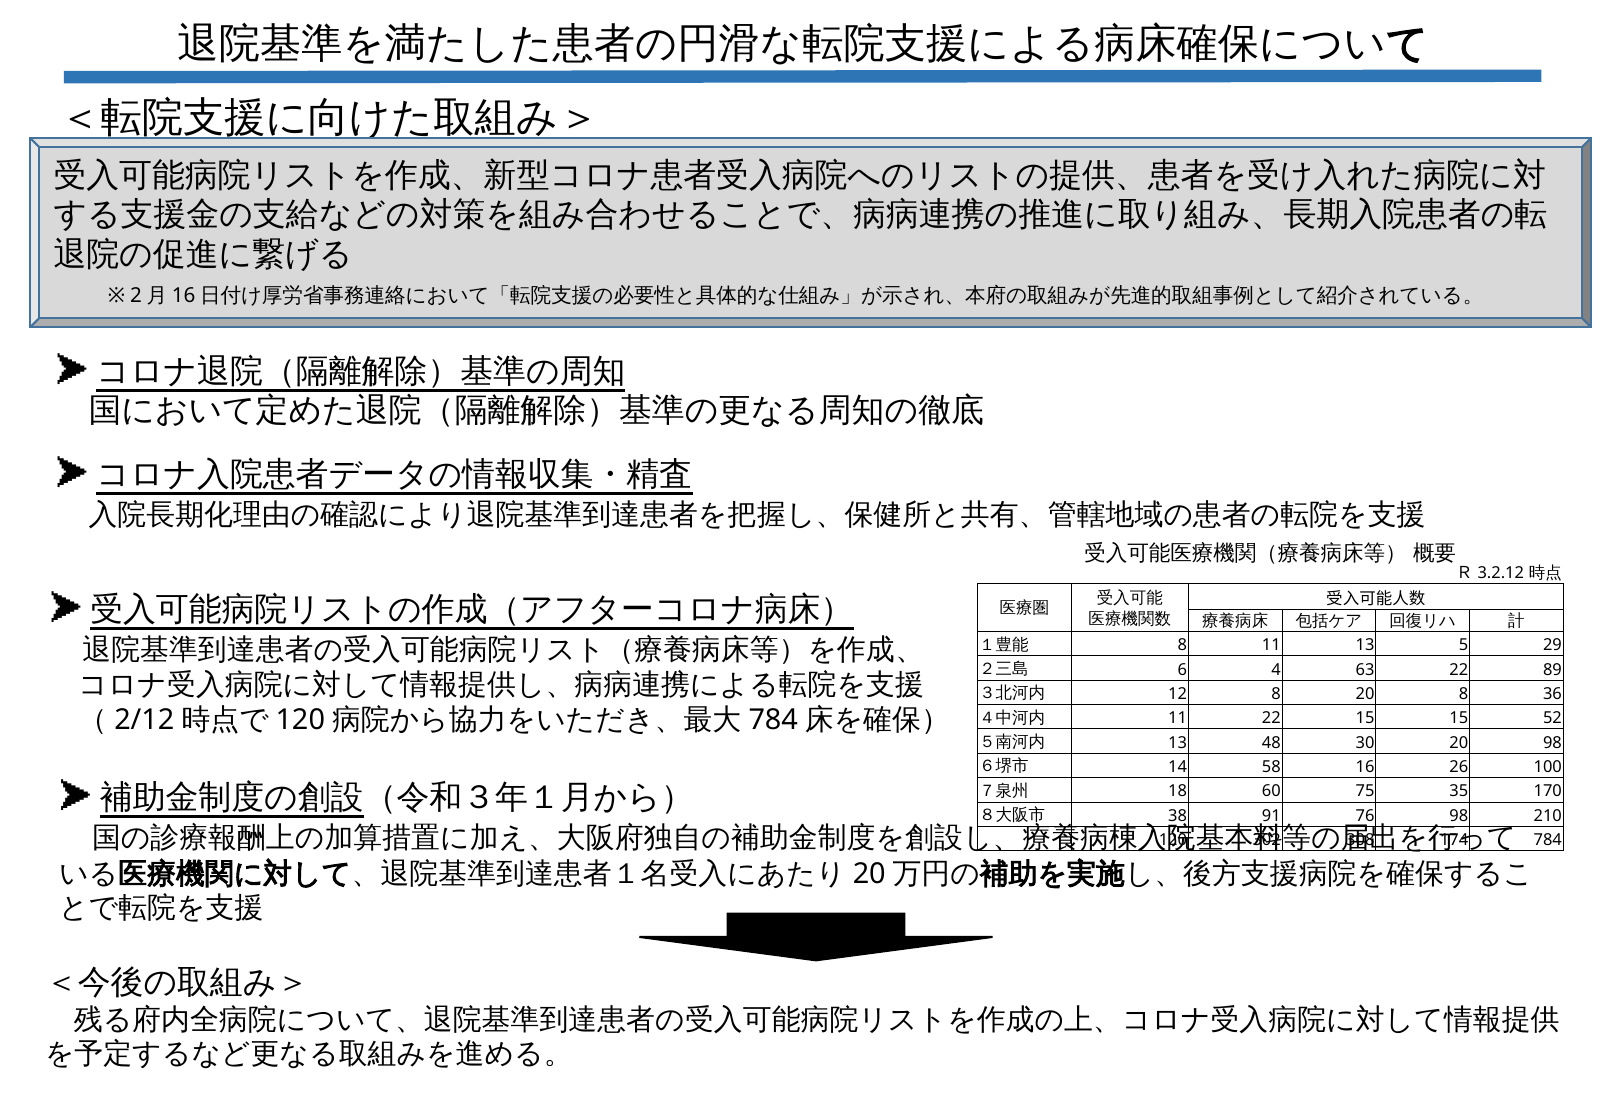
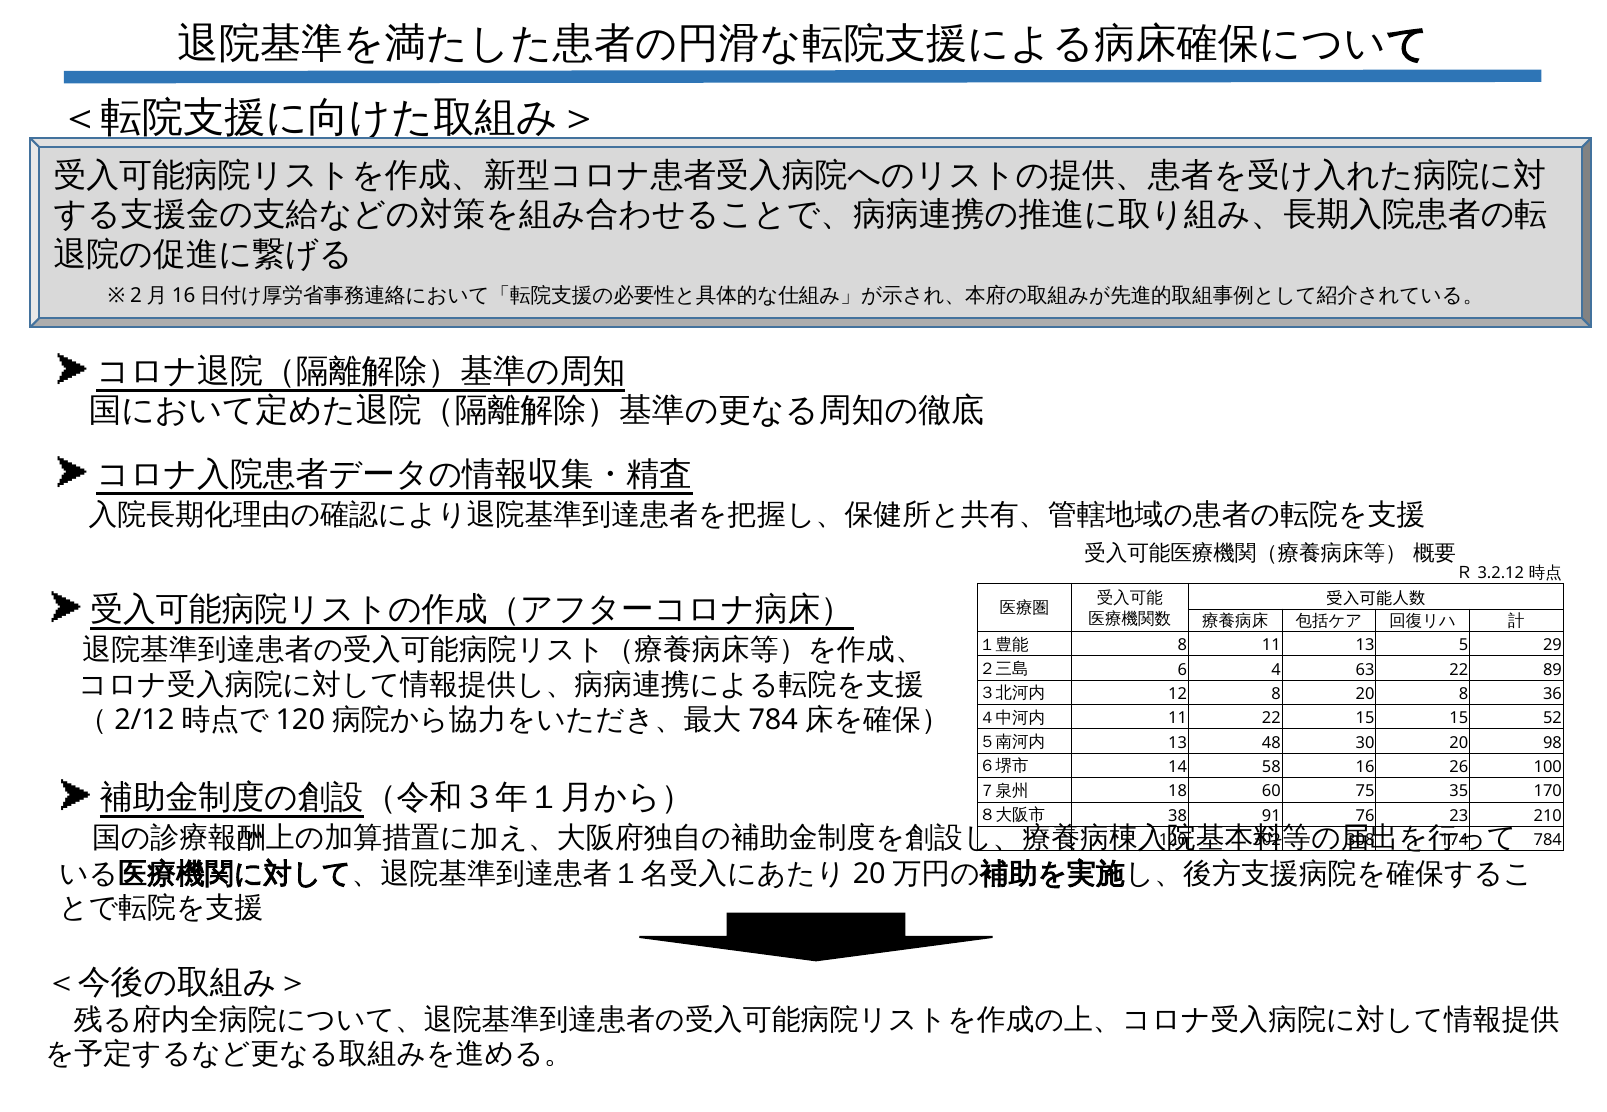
76 98: 98 -> 23
